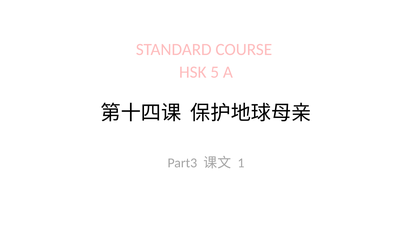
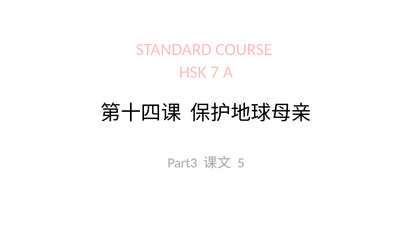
5: 5 -> 7
1: 1 -> 5
